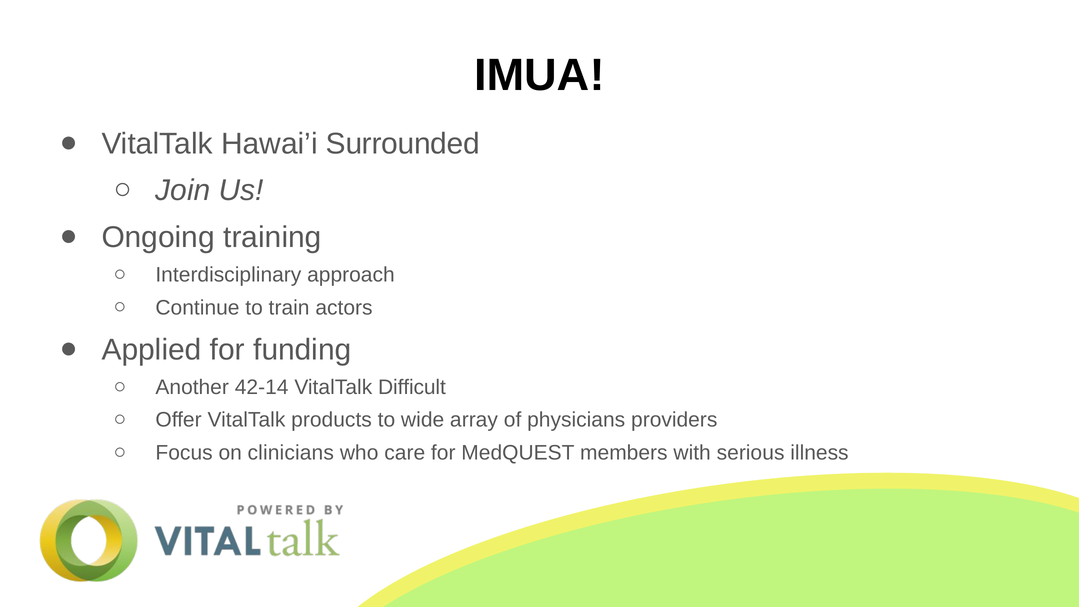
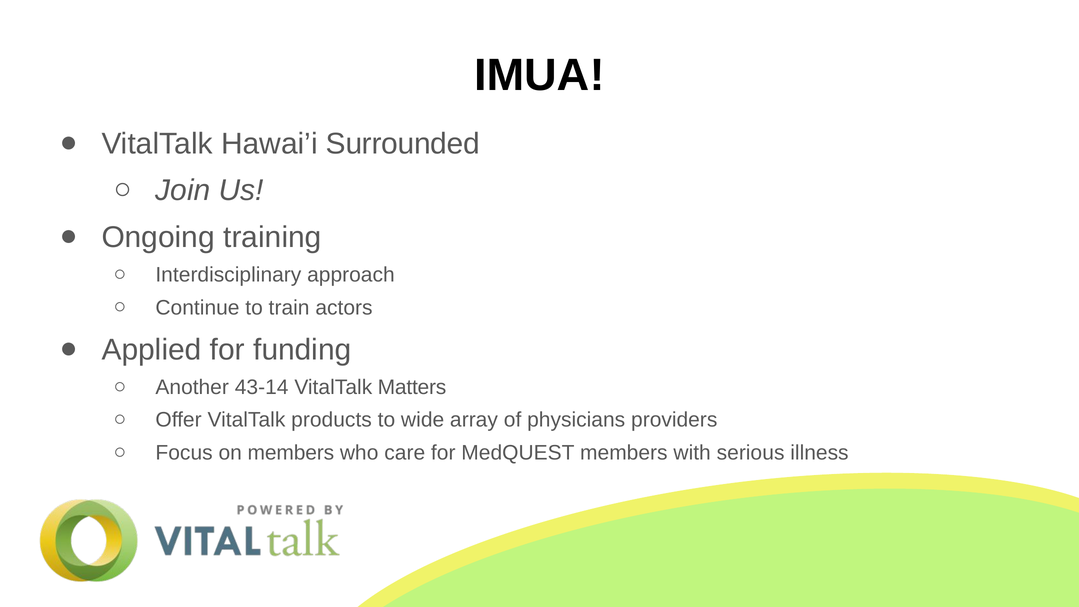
42-14: 42-14 -> 43-14
Difficult: Difficult -> Matters
on clinicians: clinicians -> members
